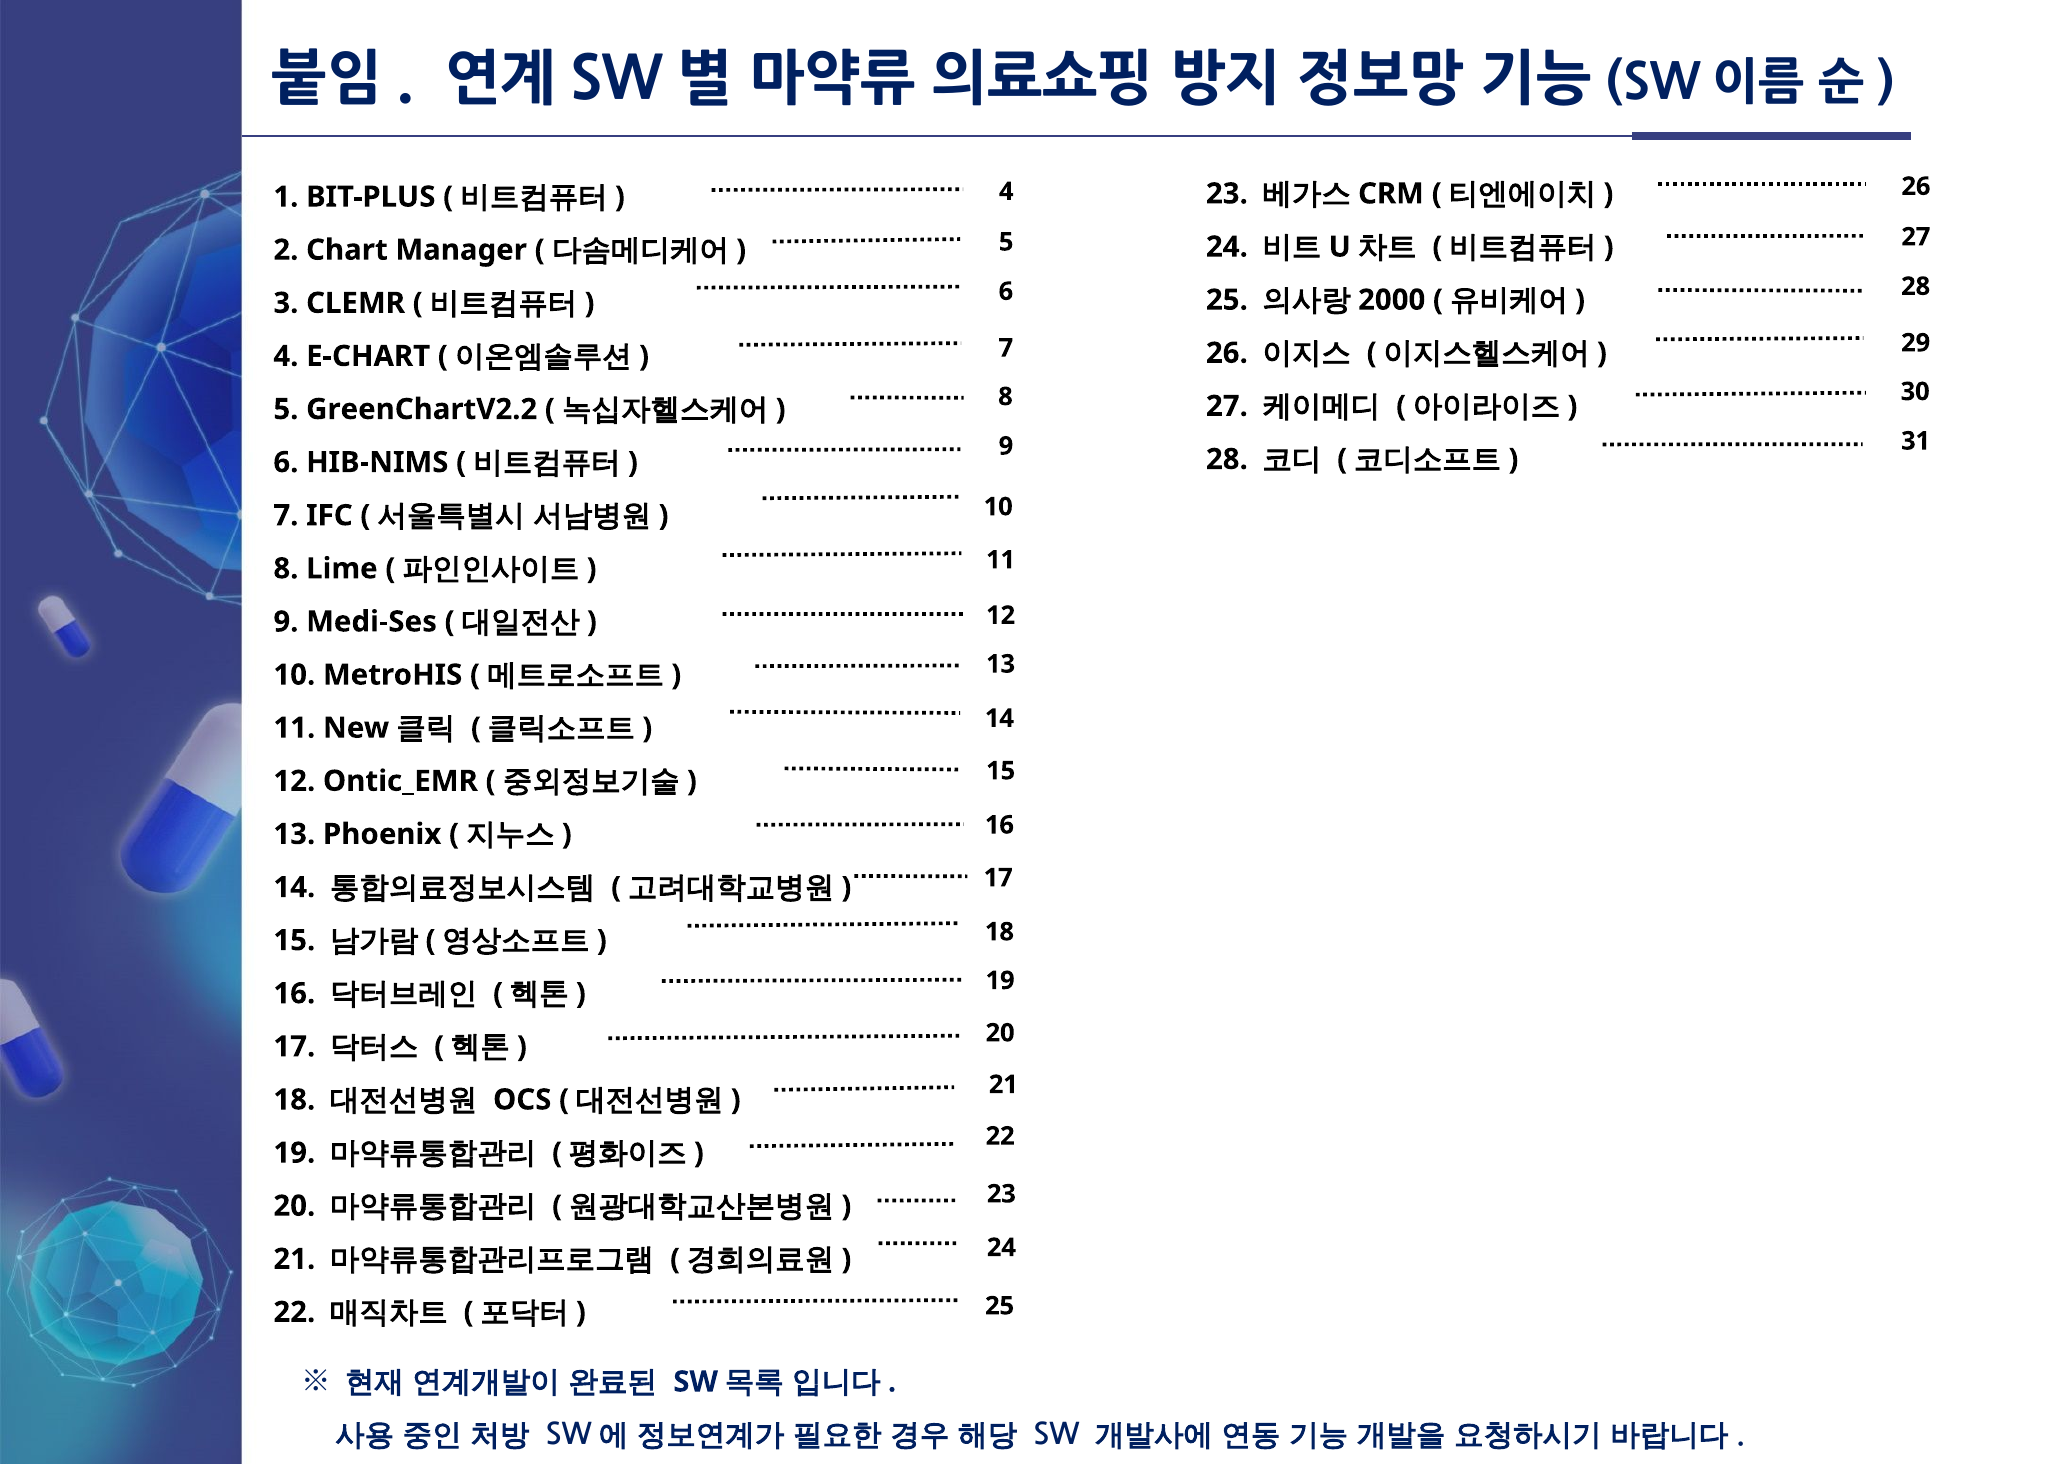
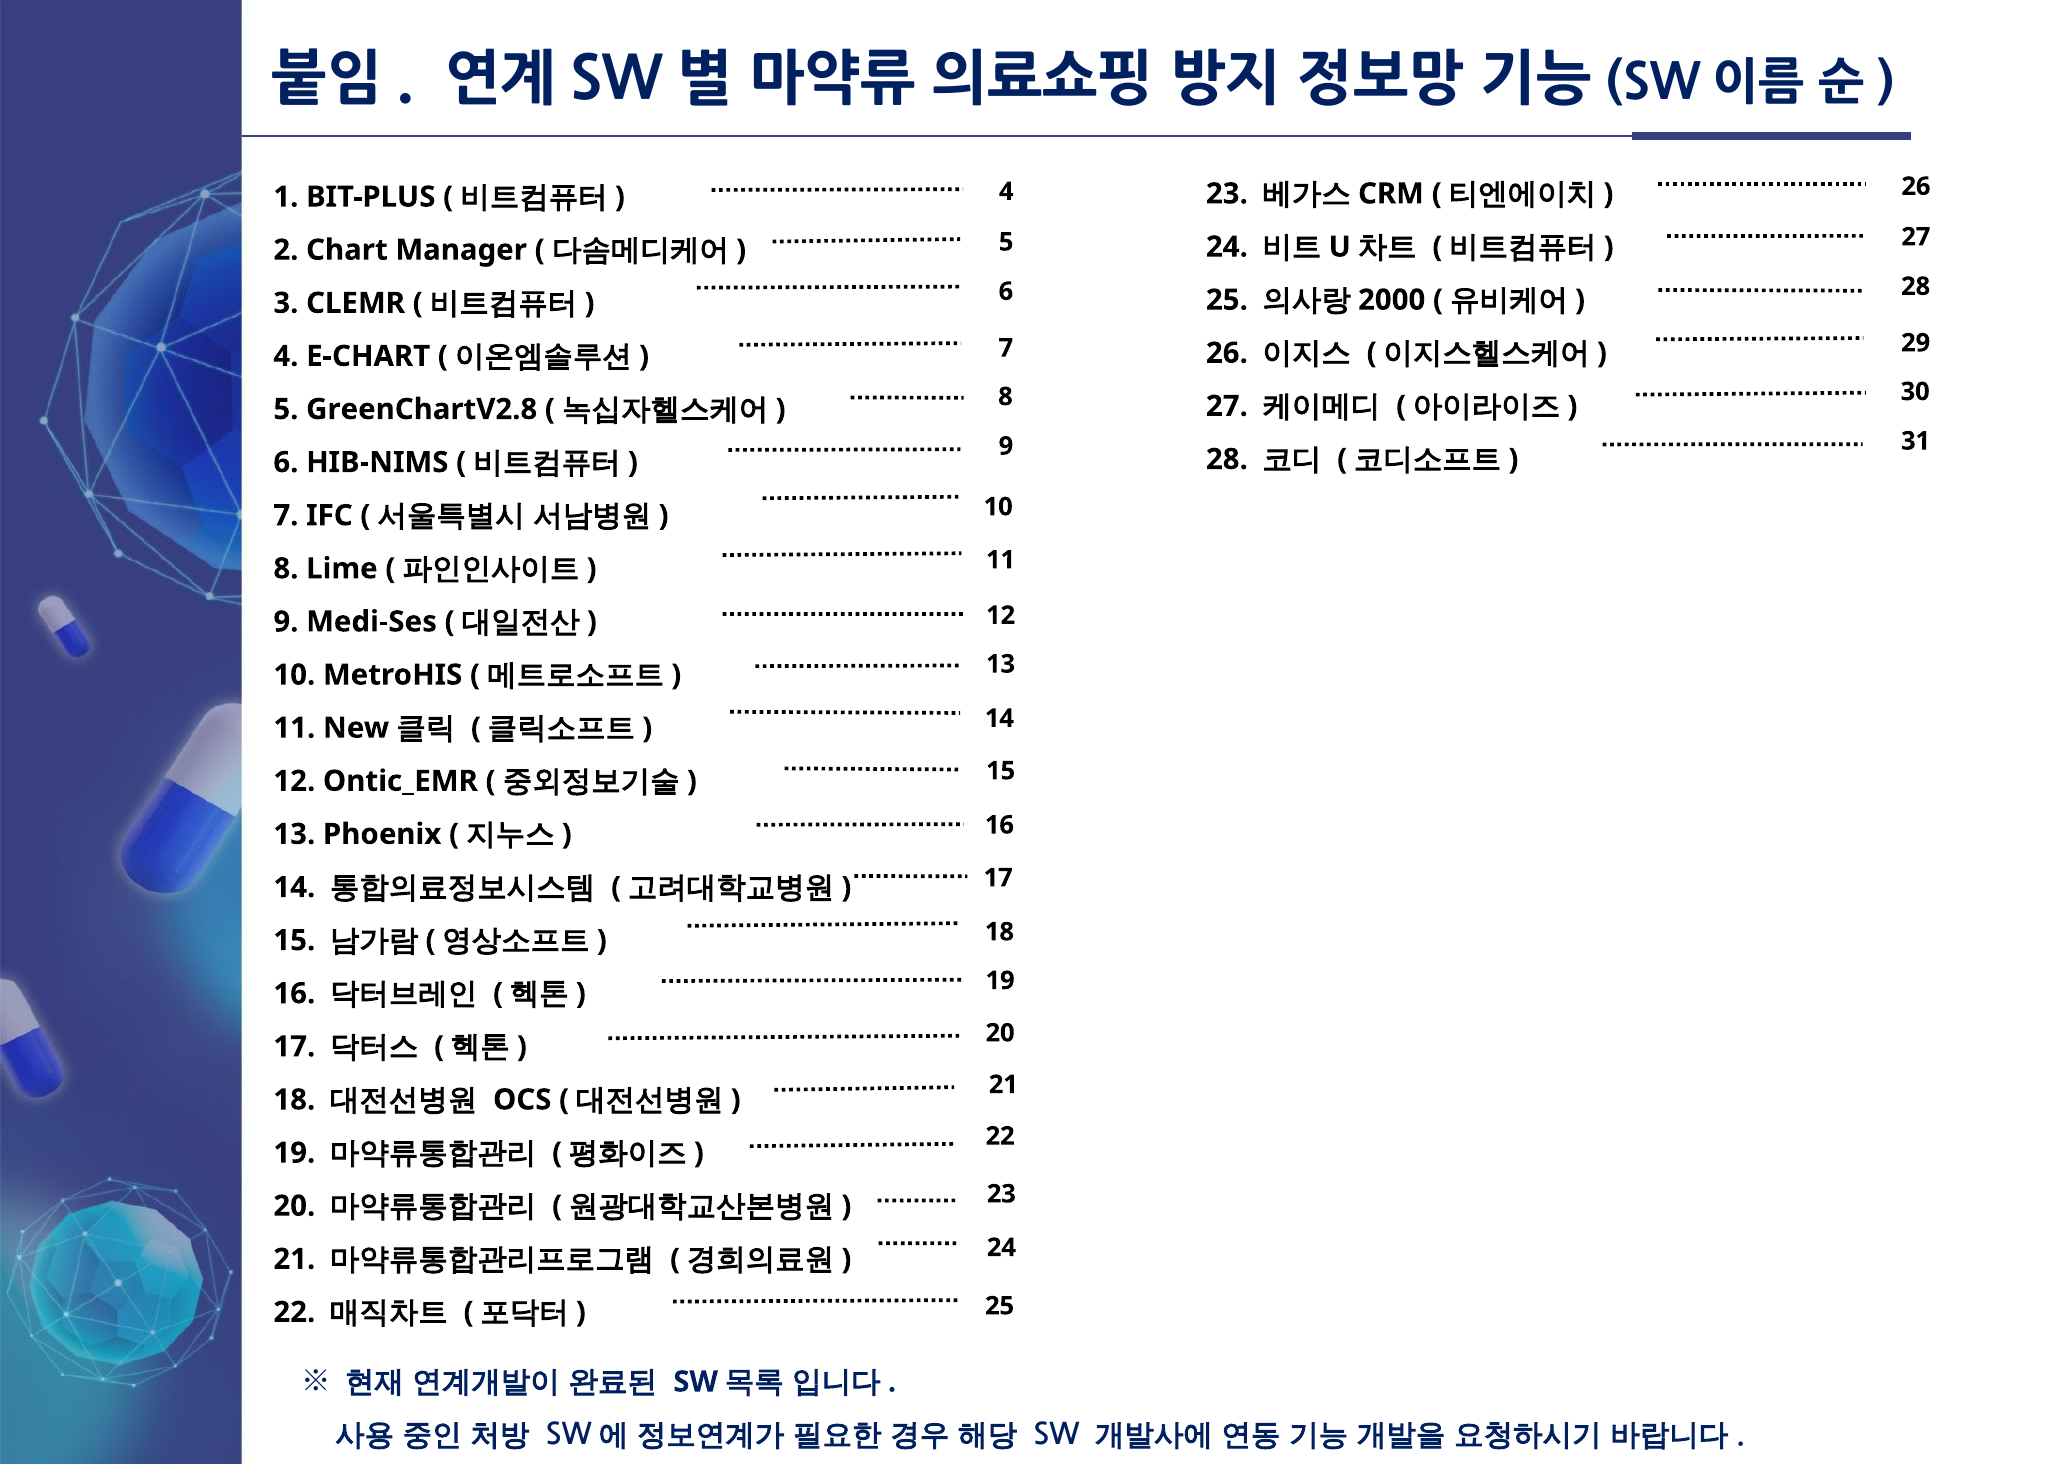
GreenChartV2.2: GreenChartV2.2 -> GreenChartV2.8
